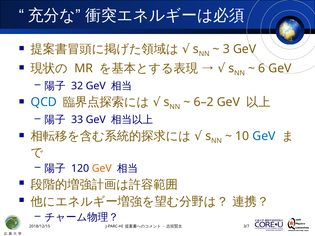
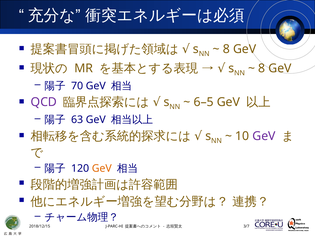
3 at (226, 49): 3 -> 8
6 at (262, 68): 6 -> 8
32: 32 -> 70
QCD colour: blue -> purple
6–2: 6–2 -> 6–5
33: 33 -> 63
GeV at (264, 136) colour: blue -> purple
